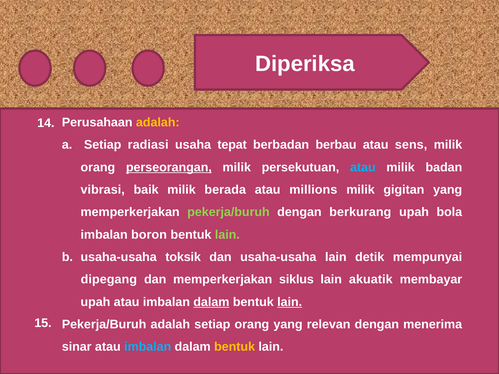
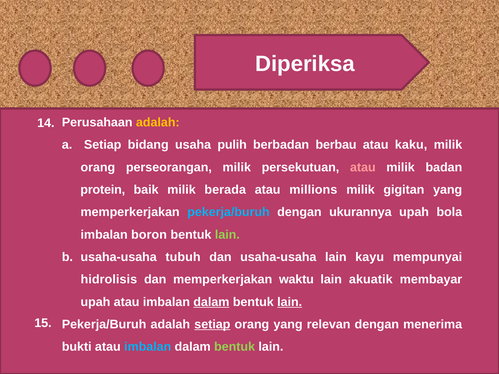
radiasi: radiasi -> bidang
tepat: tepat -> pulih
sens: sens -> kaku
perseorangan underline: present -> none
atau at (363, 167) colour: light blue -> pink
vibrasi: vibrasi -> protein
pekerja/buruh at (228, 212) colour: light green -> light blue
berkurang: berkurang -> ukurannya
toksik: toksik -> tubuh
detik: detik -> kayu
dipegang: dipegang -> hidrolisis
siklus: siklus -> waktu
setiap at (212, 325) underline: none -> present
sinar: sinar -> bukti
bentuk at (235, 347) colour: yellow -> light green
